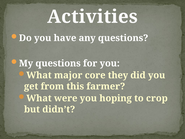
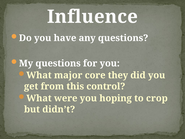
Activities: Activities -> Influence
farmer: farmer -> control
